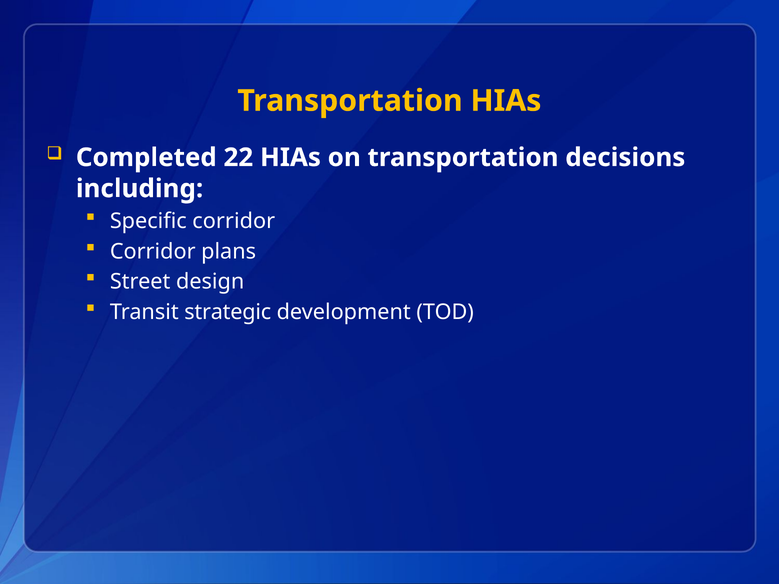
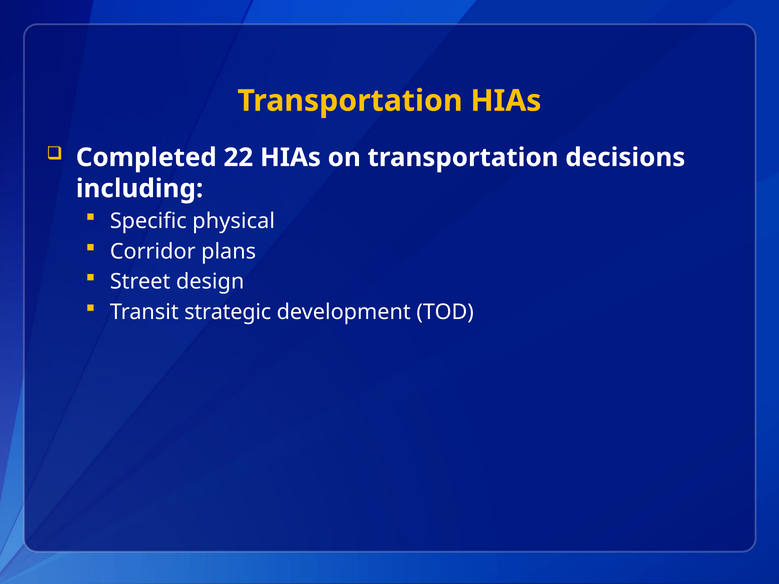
Specific corridor: corridor -> physical
